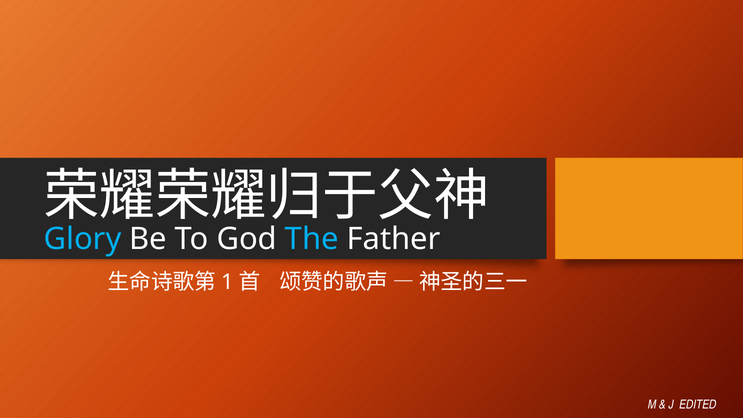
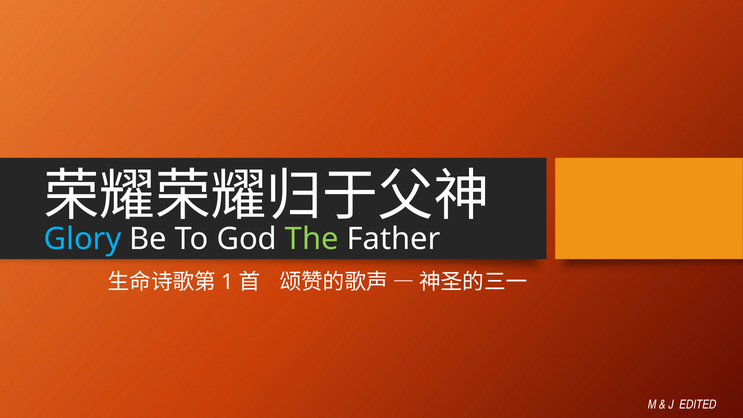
The colour: light blue -> light green
